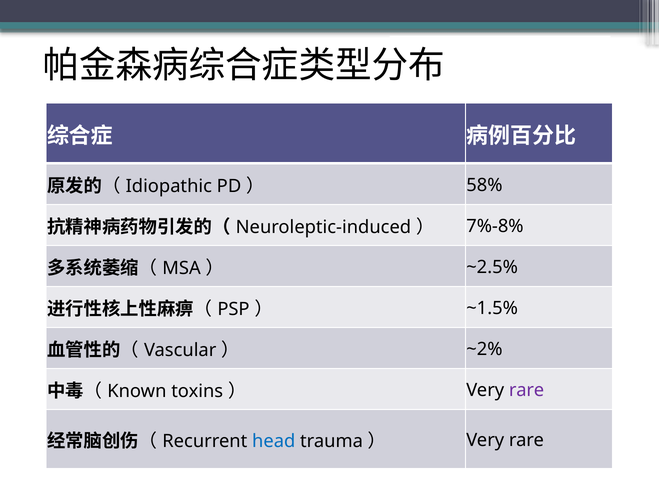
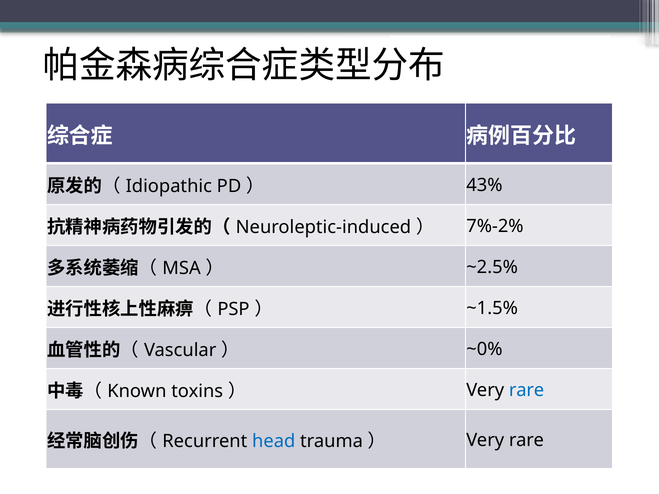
58%: 58% -> 43%
7%-8%: 7%-8% -> 7%-2%
~2%: ~2% -> ~0%
rare at (527, 391) colour: purple -> blue
